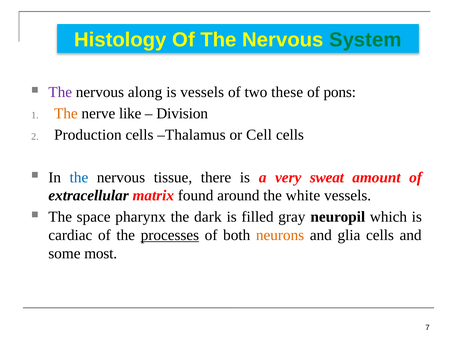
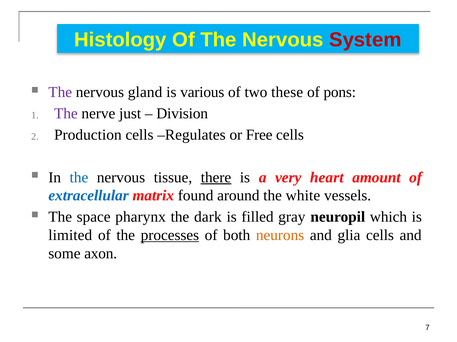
System colour: green -> red
along: along -> gland
is vessels: vessels -> various
The at (66, 114) colour: orange -> purple
like: like -> just
Thalamus: Thalamus -> Regulates
Cell: Cell -> Free
there underline: none -> present
sweat: sweat -> heart
extracellular colour: black -> blue
cardiac: cardiac -> limited
most: most -> axon
